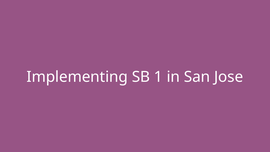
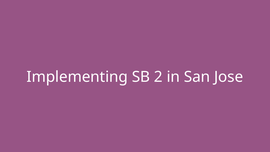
1: 1 -> 2
